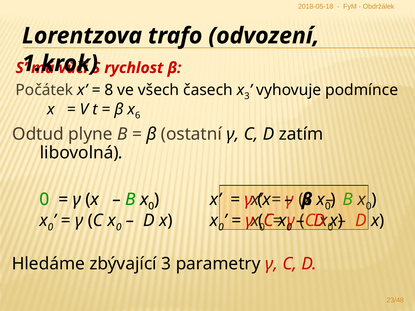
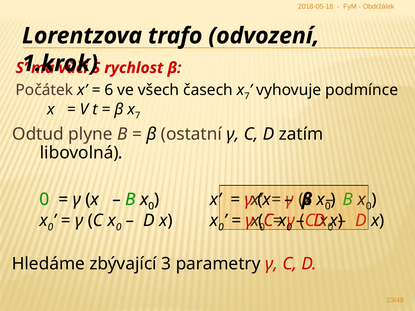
8: 8 -> 6
časech x 3: 3 -> 7
β x 6: 6 -> 7
